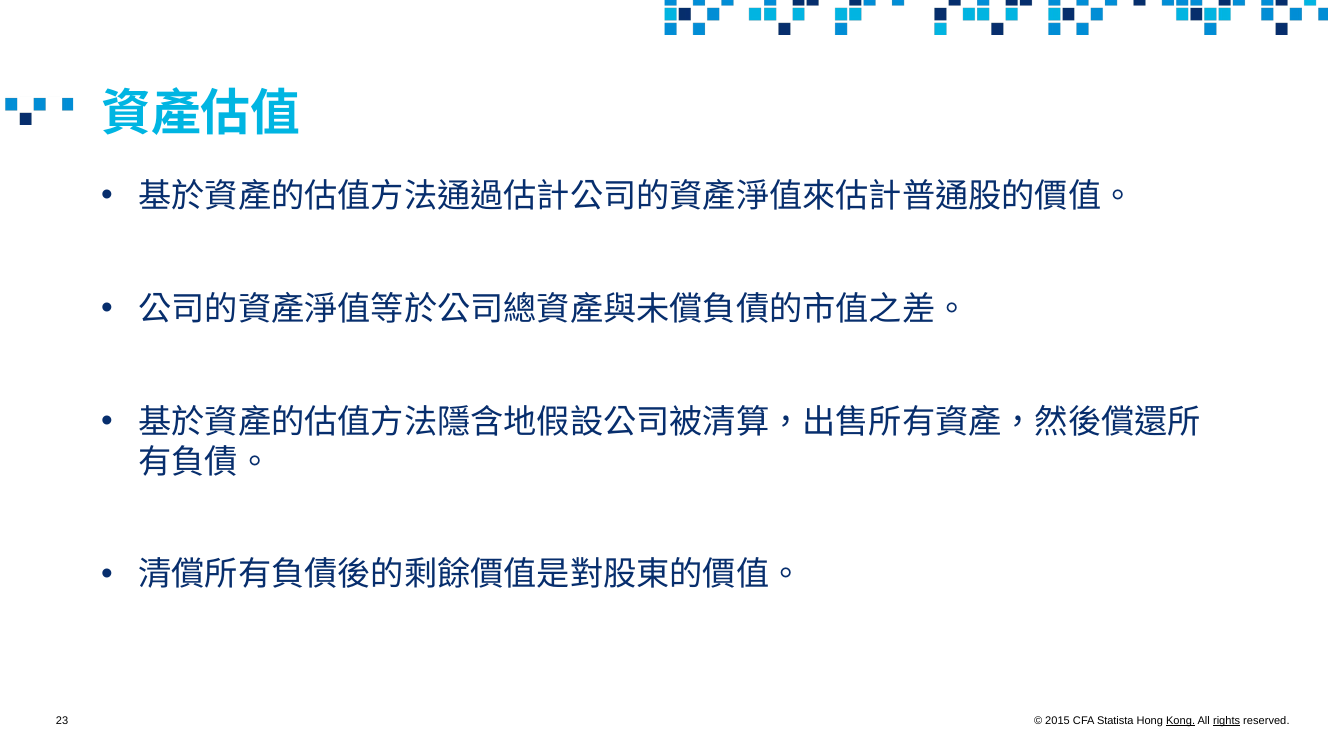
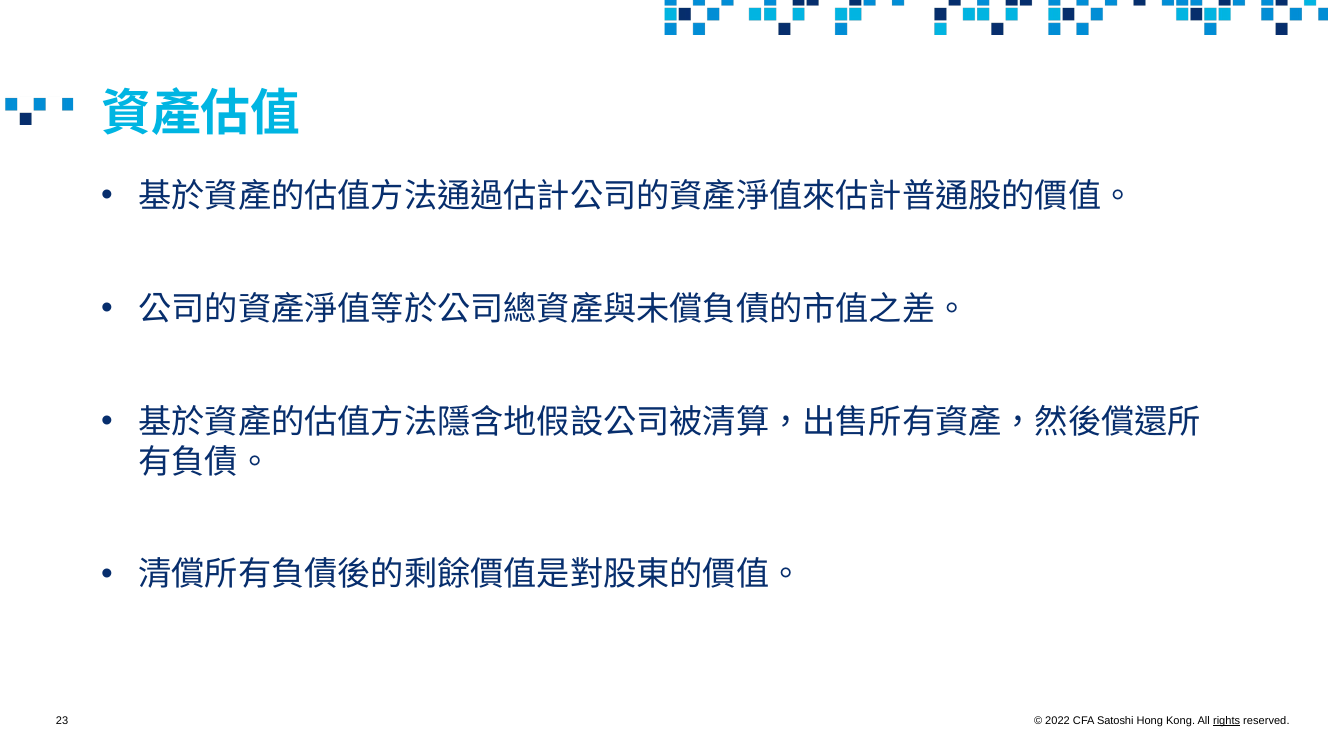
2015: 2015 -> 2022
Statista: Statista -> Satoshi
Kong underline: present -> none
